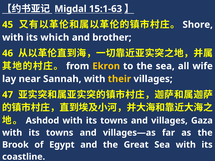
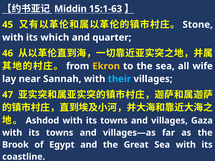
Migdal: Migdal -> Middin
Shore: Shore -> Stone
brother: brother -> quarter
their colour: yellow -> light blue
